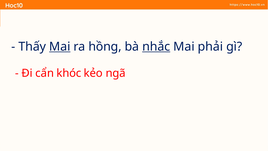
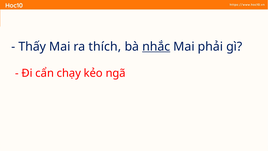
Mai at (60, 47) underline: present -> none
hồng: hồng -> thích
khóc: khóc -> chạy
